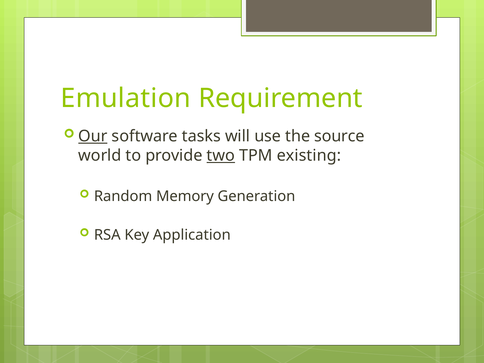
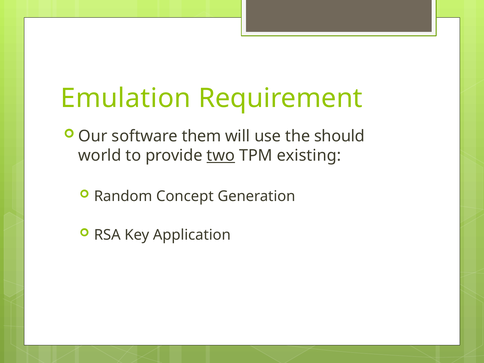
Our underline: present -> none
tasks: tasks -> them
source: source -> should
Memory: Memory -> Concept
